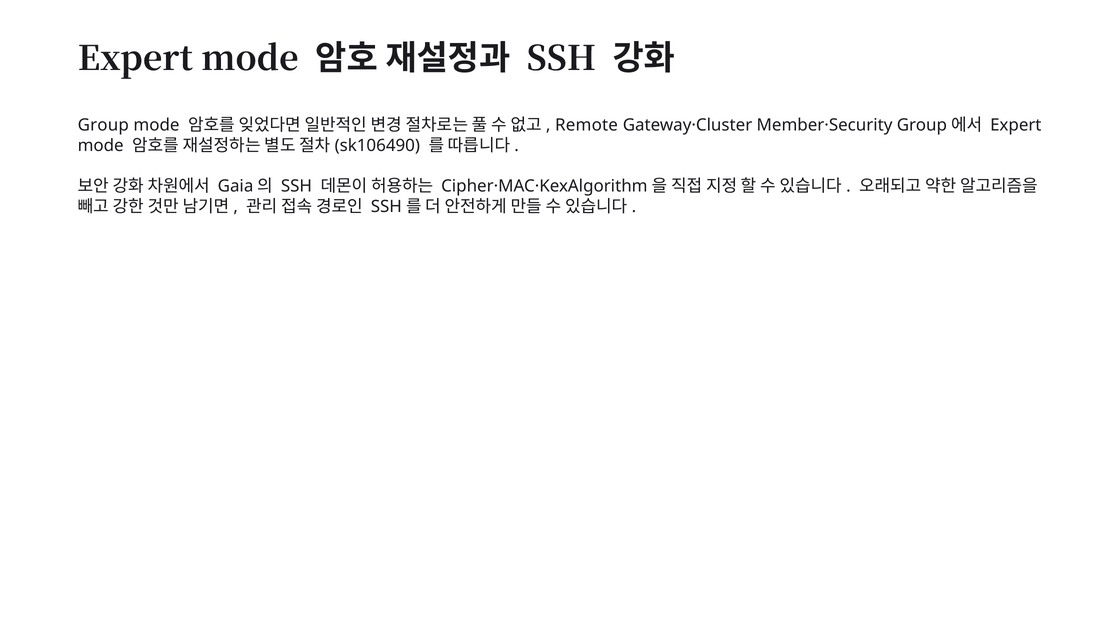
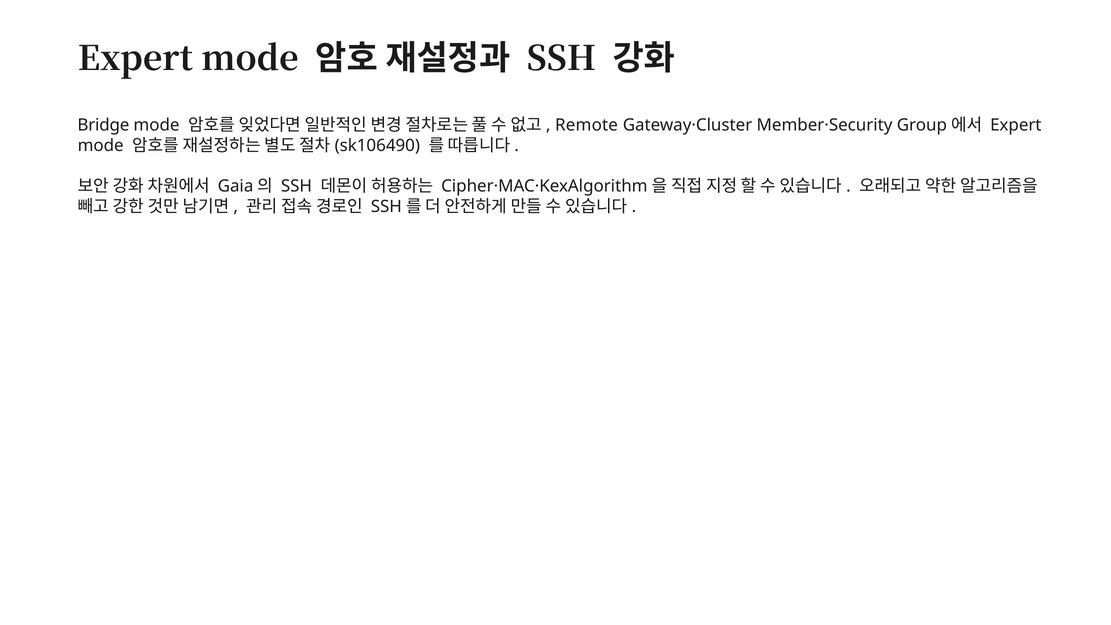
Group at (103, 125): Group -> Bridge
